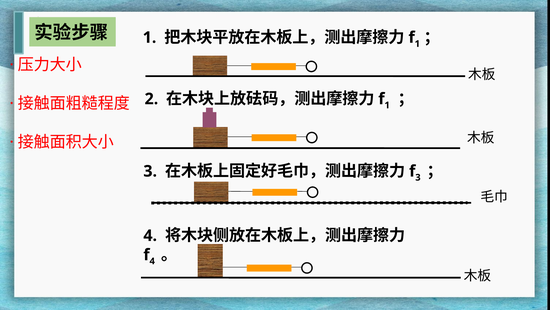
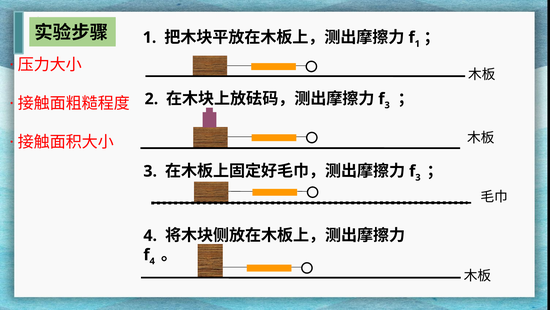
1 at (387, 105): 1 -> 3
